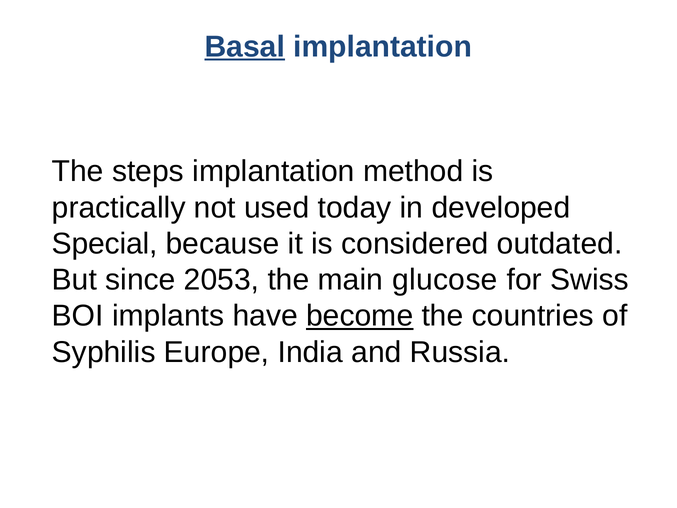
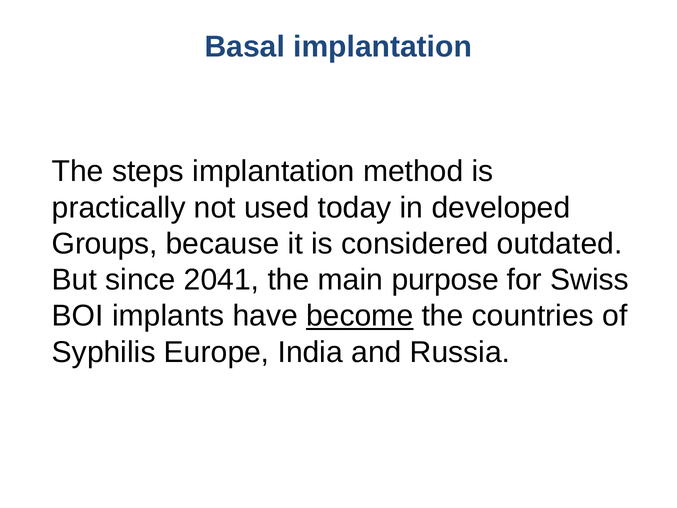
Basal underline: present -> none
Special: Special -> Groups
2053: 2053 -> 2041
glucose: glucose -> purpose
